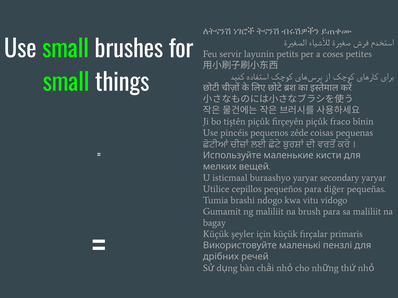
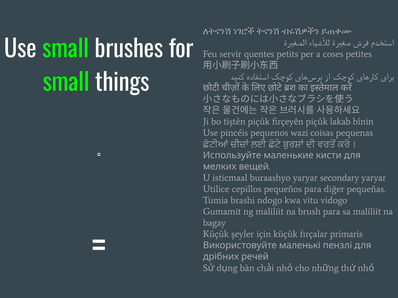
layunin: layunin -> quentes
fraco: fraco -> lakab
zêde: zêde -> wazi
